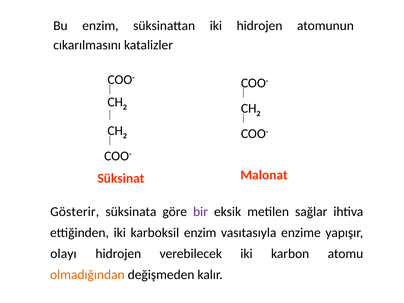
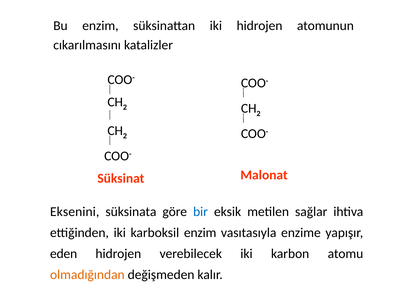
Gösterir: Gösterir -> Eksenini
bir colour: purple -> blue
olayı: olayı -> eden
